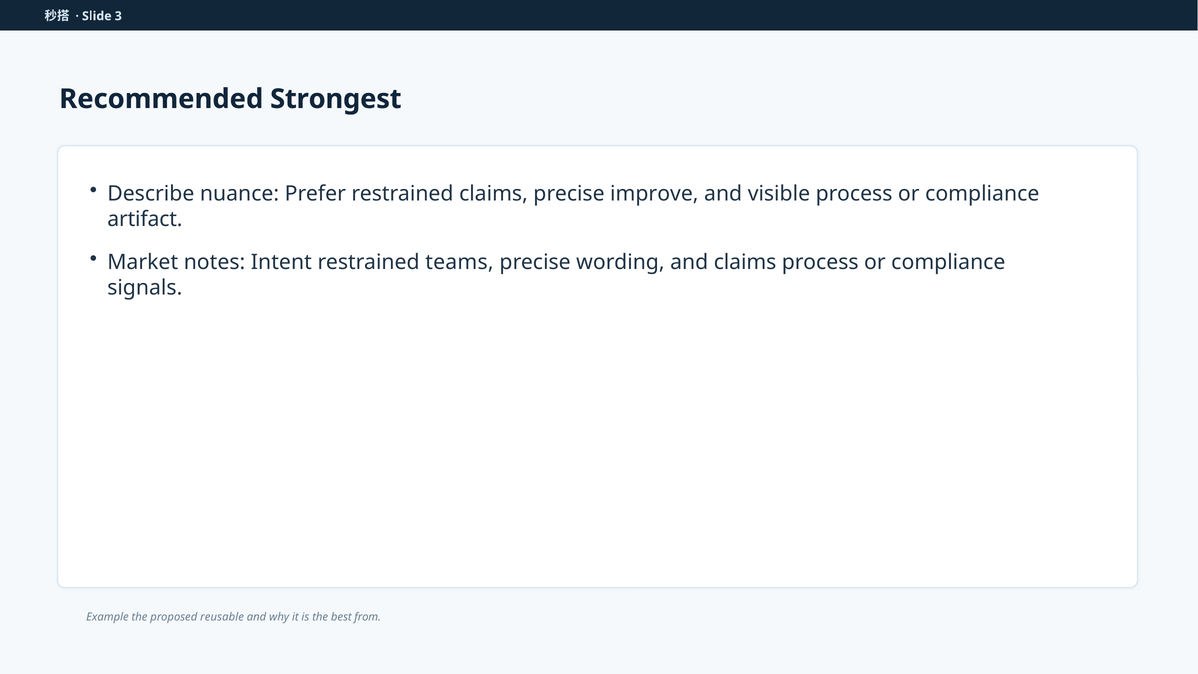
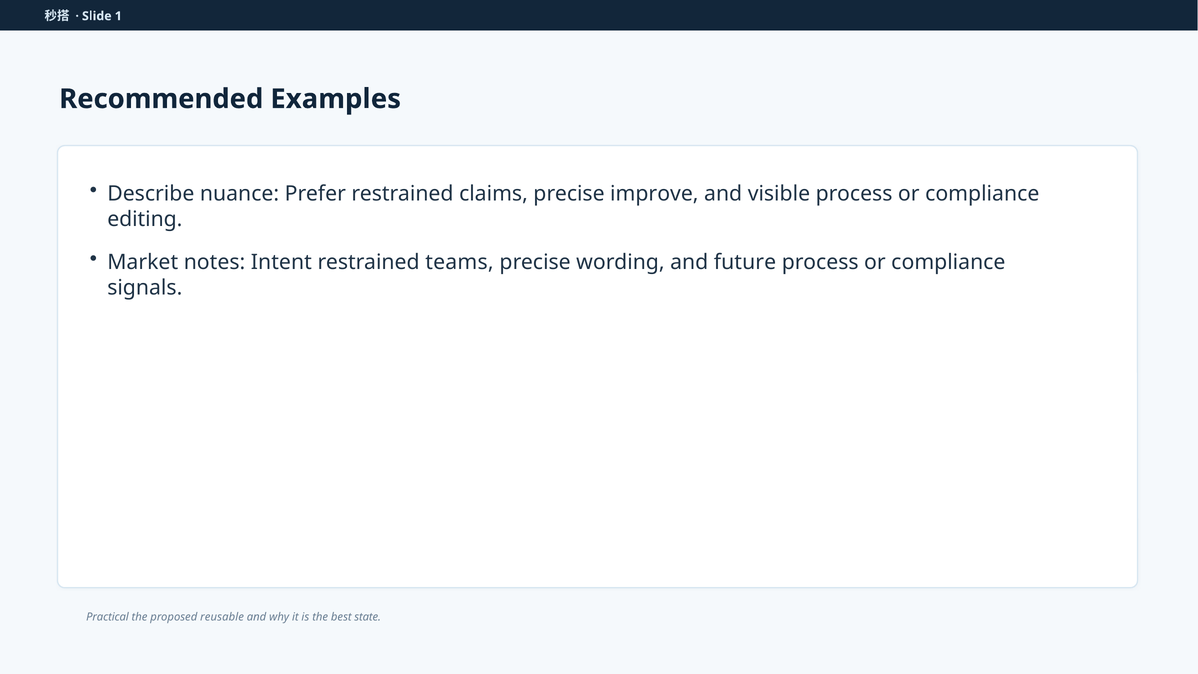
3: 3 -> 1
Strongest: Strongest -> Examples
artifact: artifact -> editing
and claims: claims -> future
Example: Example -> Practical
from: from -> state
